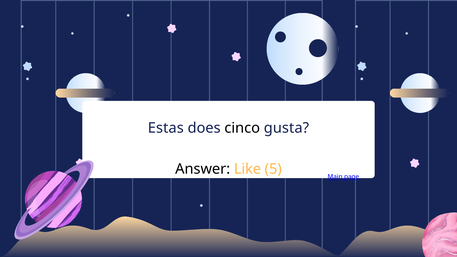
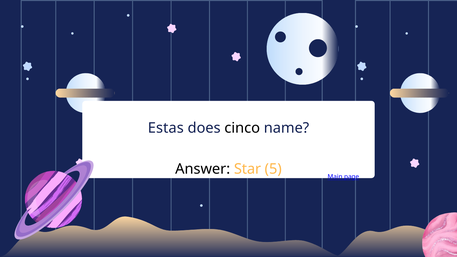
gusta: gusta -> name
Like: Like -> Star
